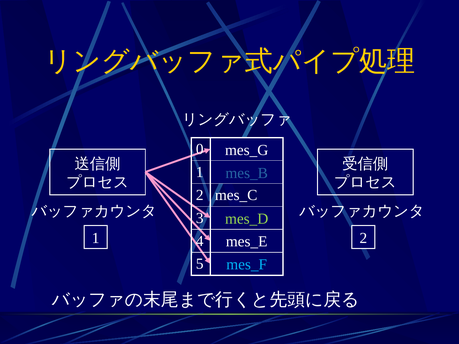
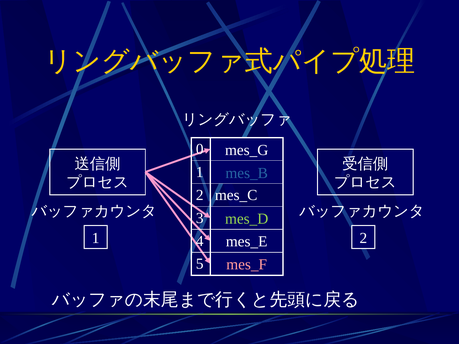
mes_F colour: light blue -> pink
